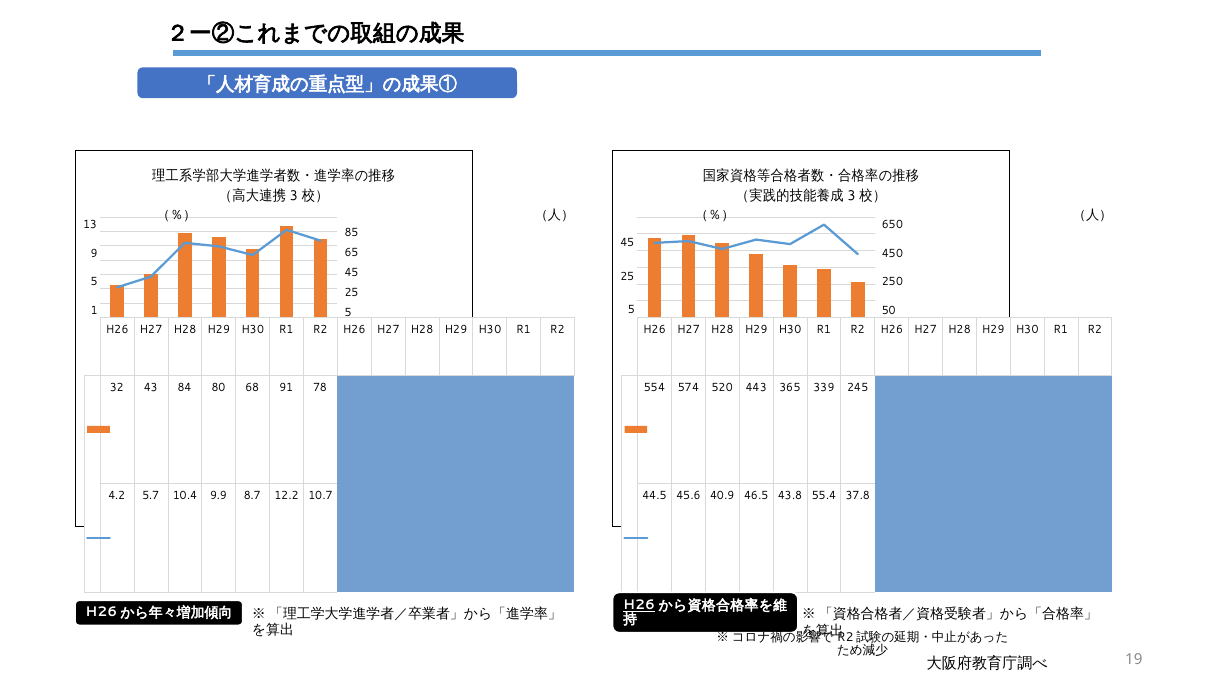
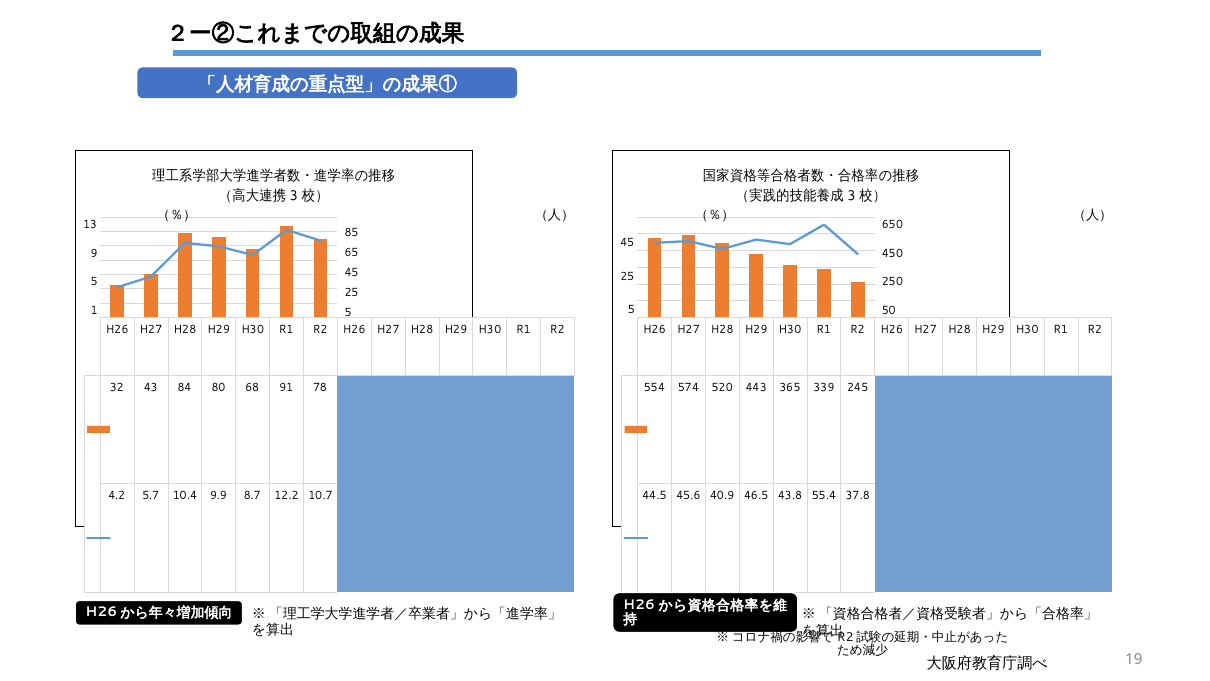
H26 at (639, 605) underline: present -> none
